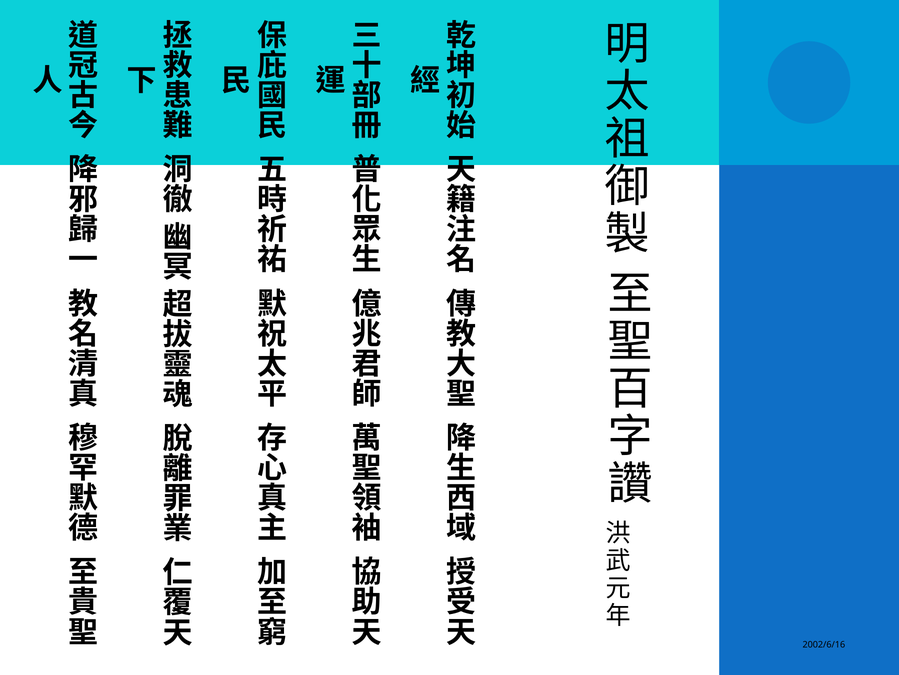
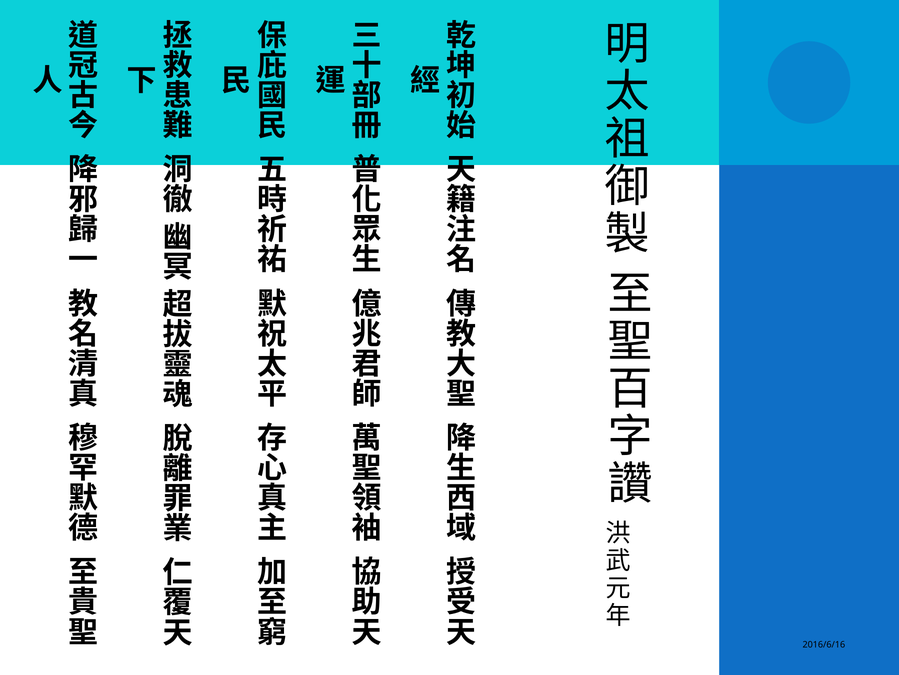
2002/6/16: 2002/6/16 -> 2016/6/16
